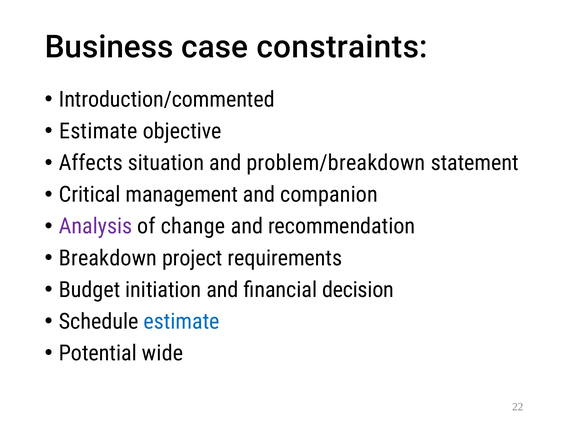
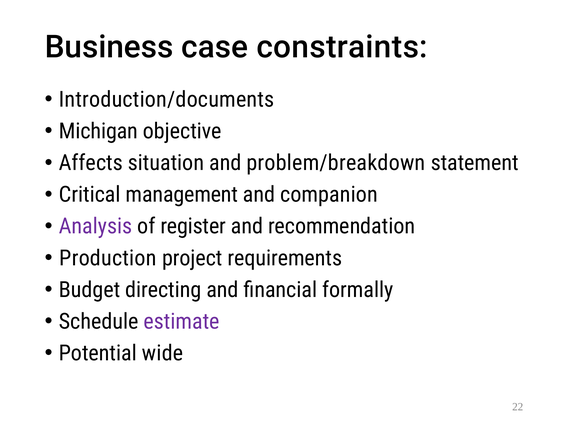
Introduction/commented: Introduction/commented -> Introduction/documents
Estimate at (98, 131): Estimate -> Michigan
change: change -> register
Breakdown: Breakdown -> Production
initiation: initiation -> directing
decision: decision -> formally
estimate at (182, 321) colour: blue -> purple
